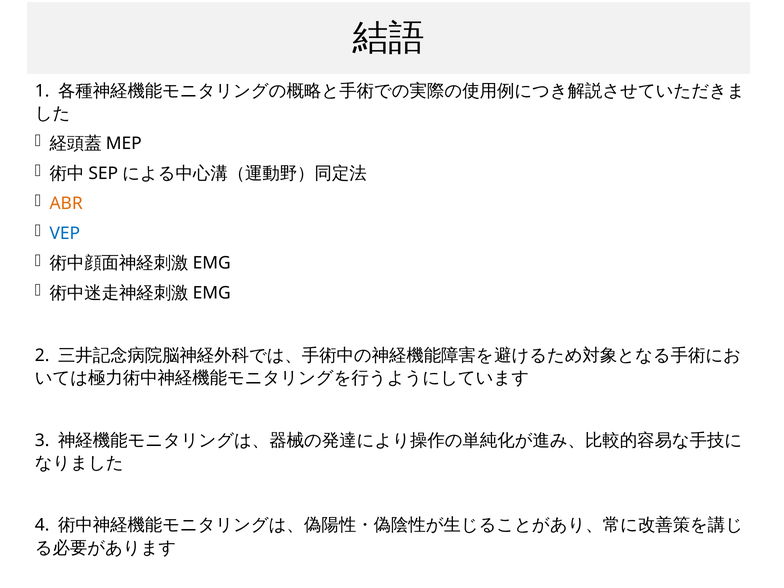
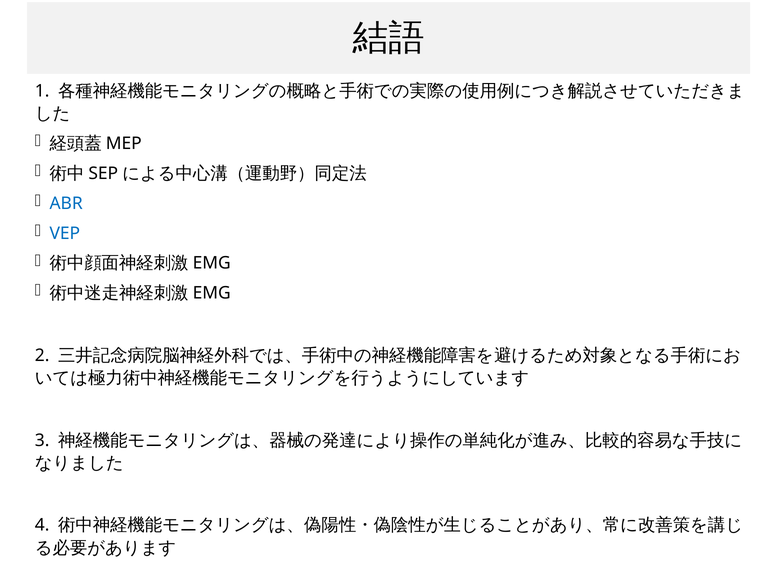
ABR colour: orange -> blue
